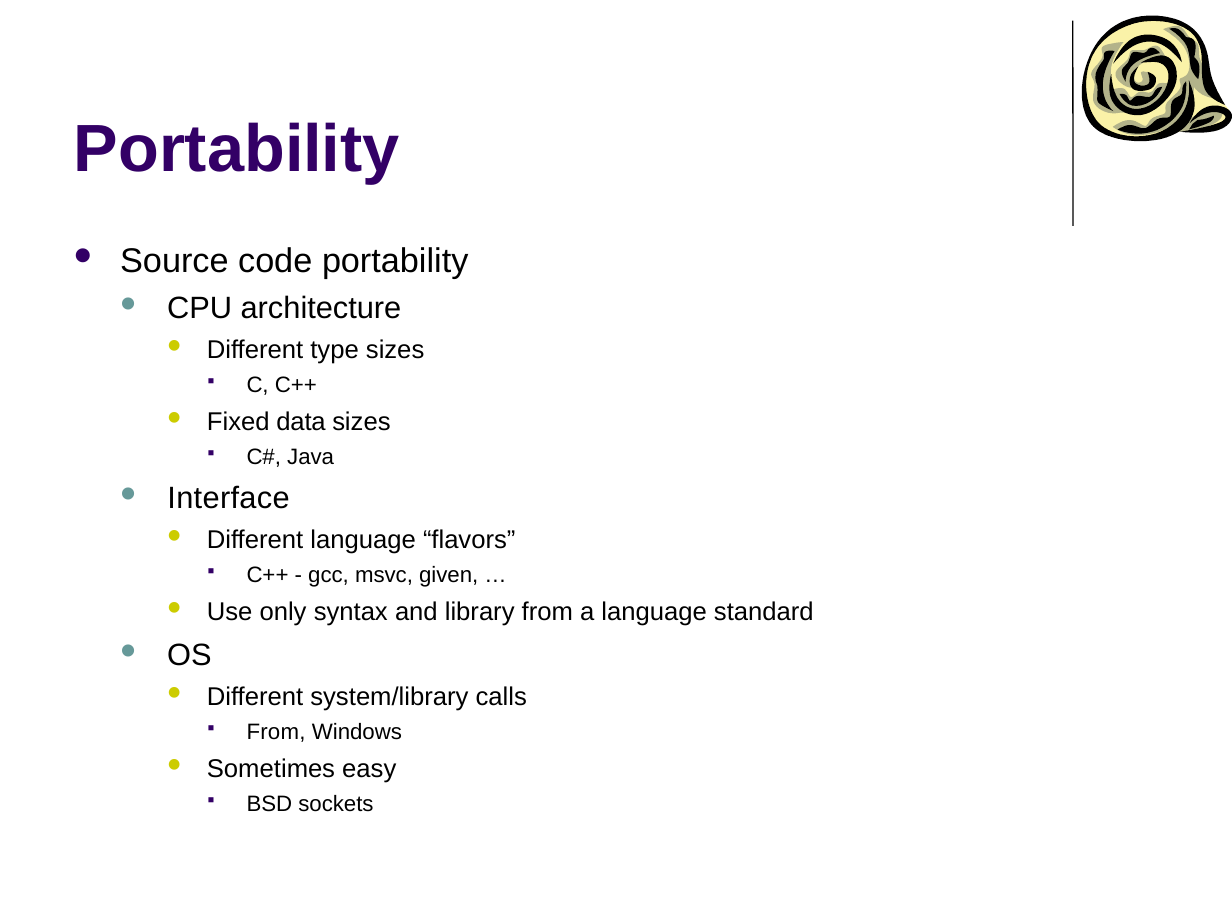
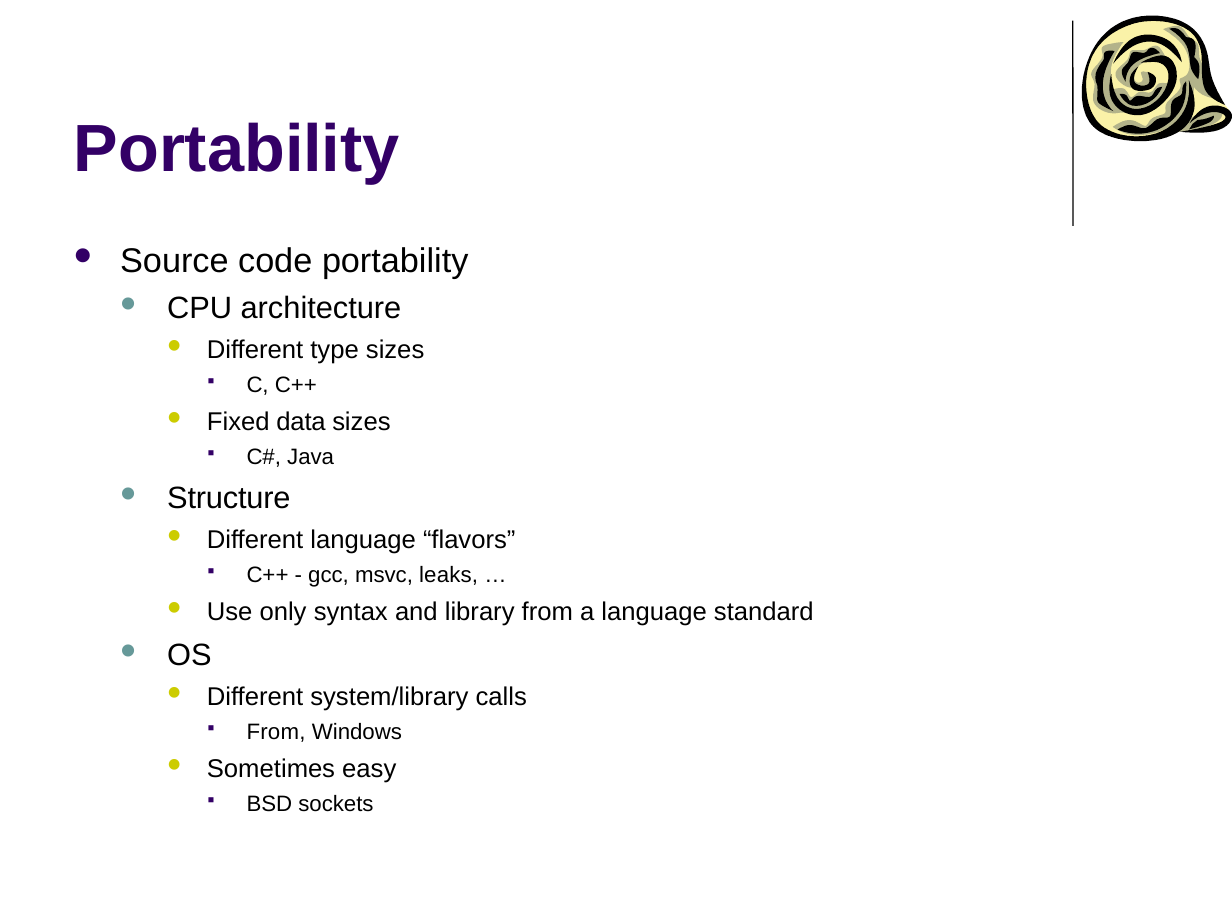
Interface: Interface -> Structure
given: given -> leaks
